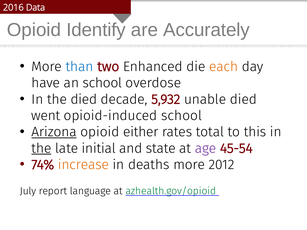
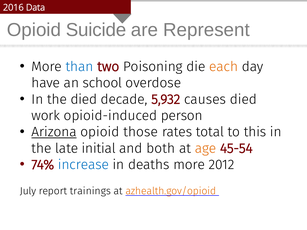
Identify: Identify -> Suicide
Accurately: Accurately -> Represent
Enhanced: Enhanced -> Poisoning
unable: unable -> causes
went: went -> work
opioid-induced school: school -> person
either: either -> those
the at (41, 149) underline: present -> none
state: state -> both
age colour: purple -> orange
increase colour: orange -> blue
language: language -> trainings
azhealth.gov/opioid colour: green -> orange
